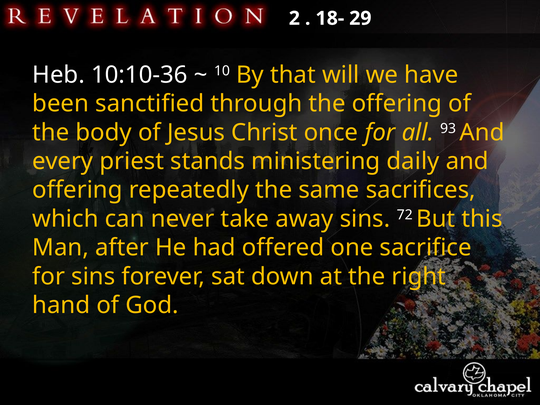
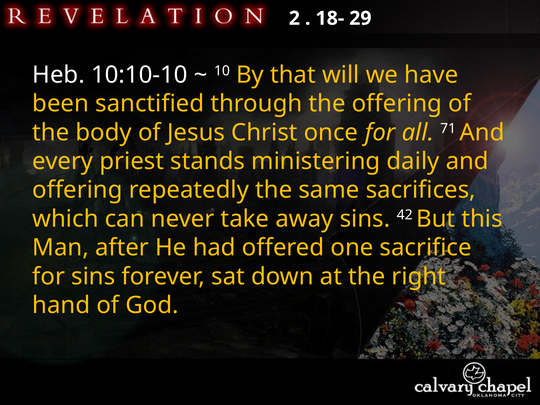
10:10-36: 10:10-36 -> 10:10-10
93: 93 -> 71
72: 72 -> 42
